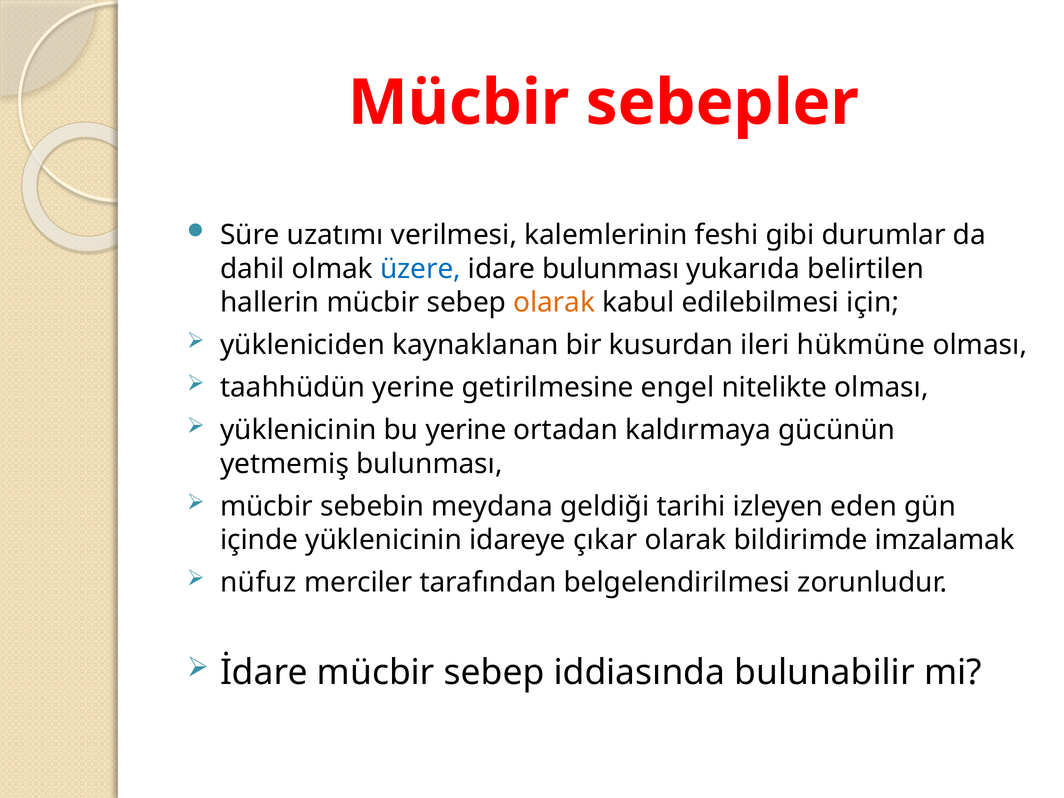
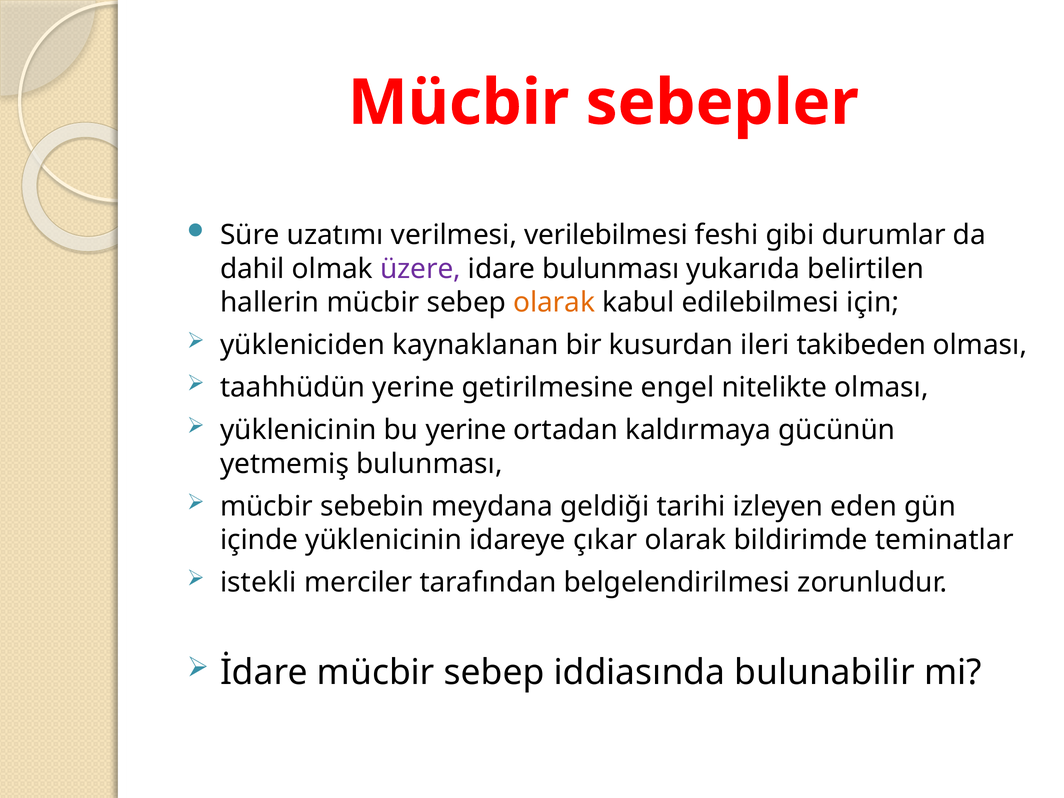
kalemlerinin: kalemlerinin -> verilebilmesi
üzere colour: blue -> purple
hükmüne: hükmüne -> takibeden
imzalamak: imzalamak -> teminatlar
nüfuz: nüfuz -> istekli
